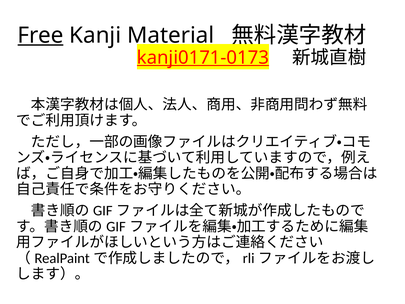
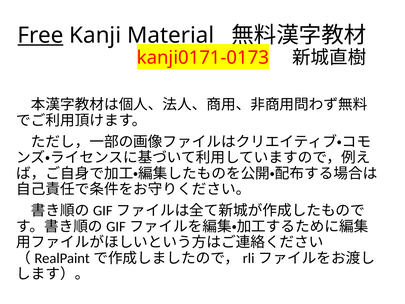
kanji0171-0173 underline: present -> none
